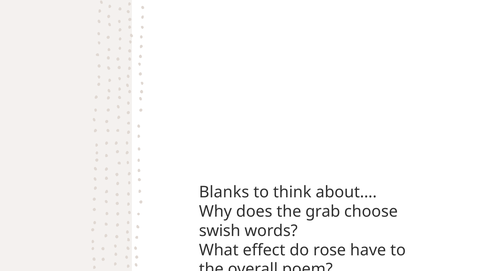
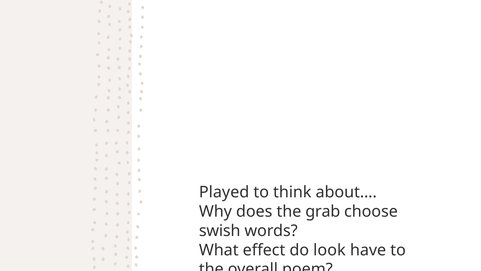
Blanks: Blanks -> Played
rose: rose -> look
